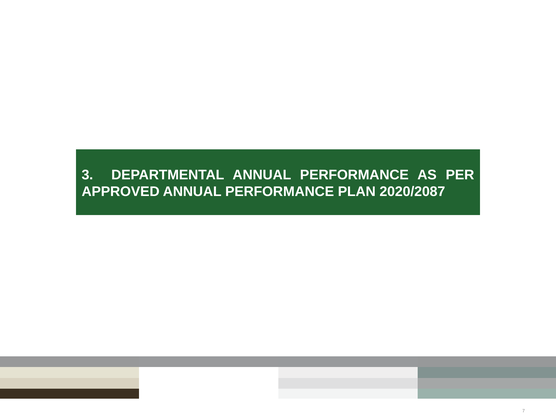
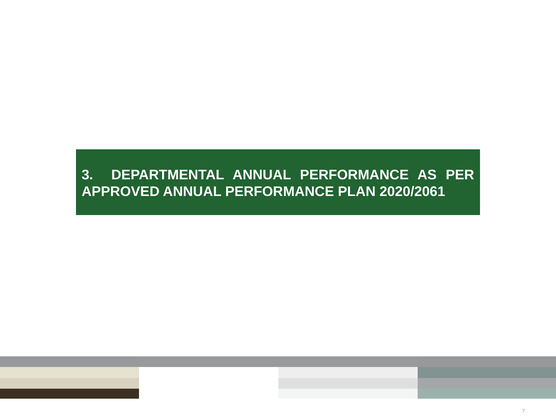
2020/2087: 2020/2087 -> 2020/2061
